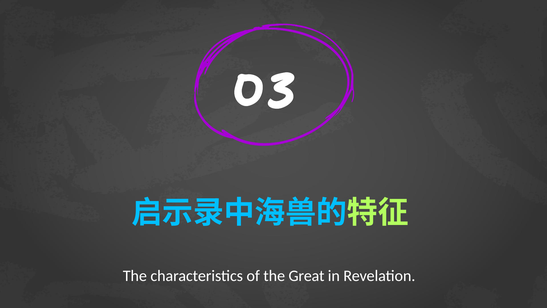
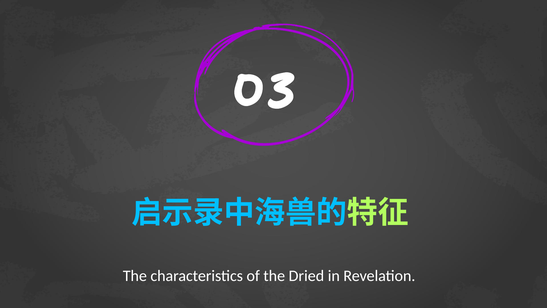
Great: Great -> Dried
